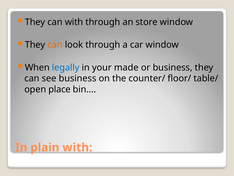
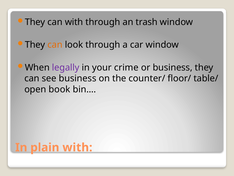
store: store -> trash
legally colour: blue -> purple
made: made -> crime
place: place -> book
